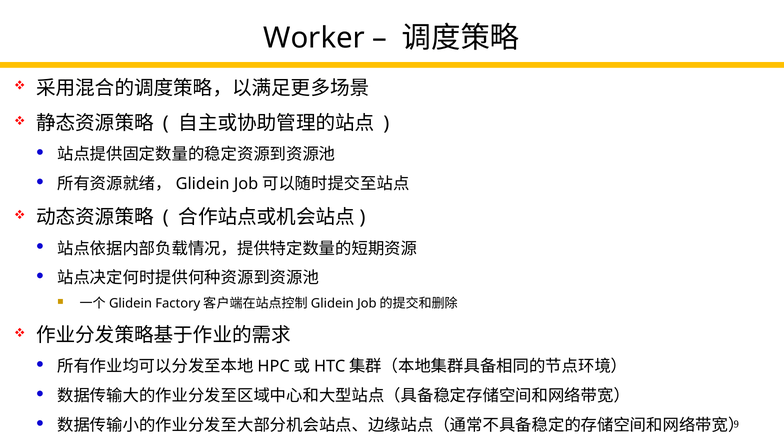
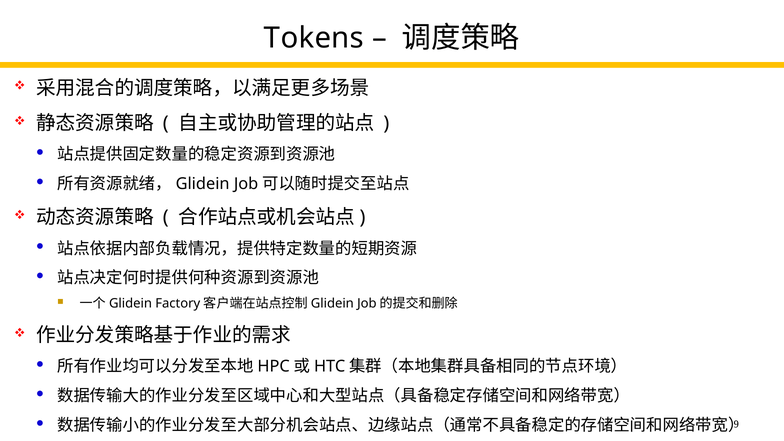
Worker: Worker -> Tokens
